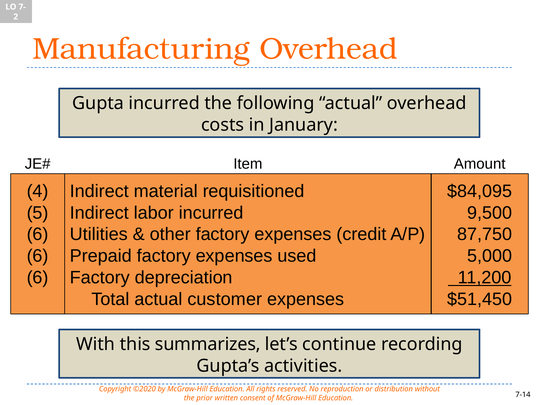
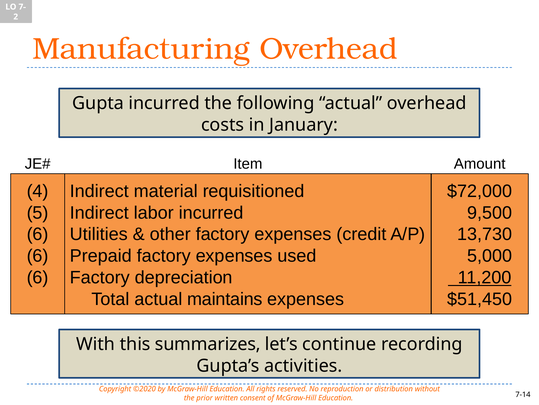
$84,095: $84,095 -> $72,000
87,750: 87,750 -> 13,730
customer: customer -> maintains
